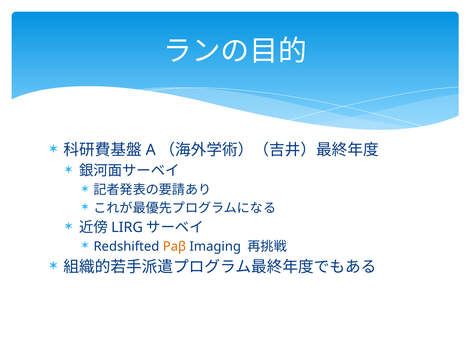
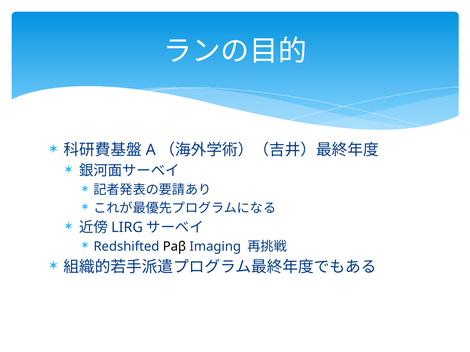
Paβ colour: orange -> black
